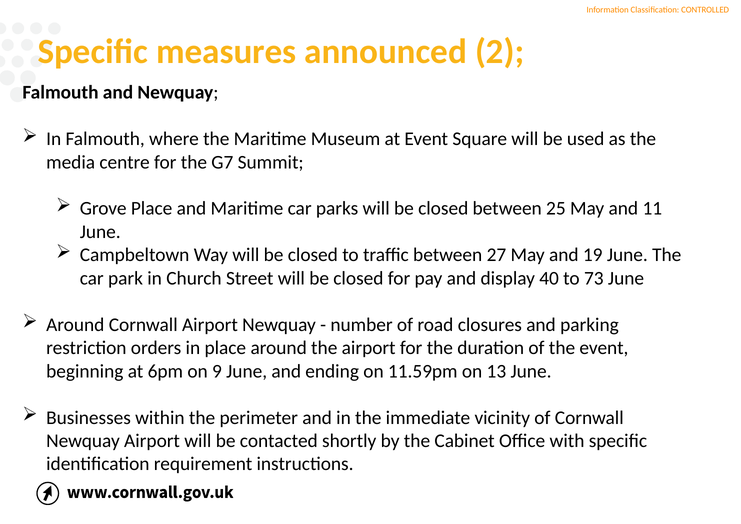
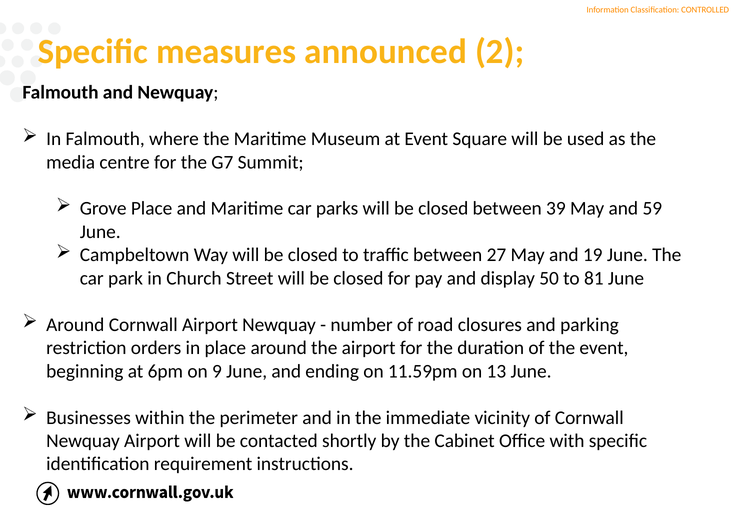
25: 25 -> 39
11: 11 -> 59
40: 40 -> 50
73: 73 -> 81
